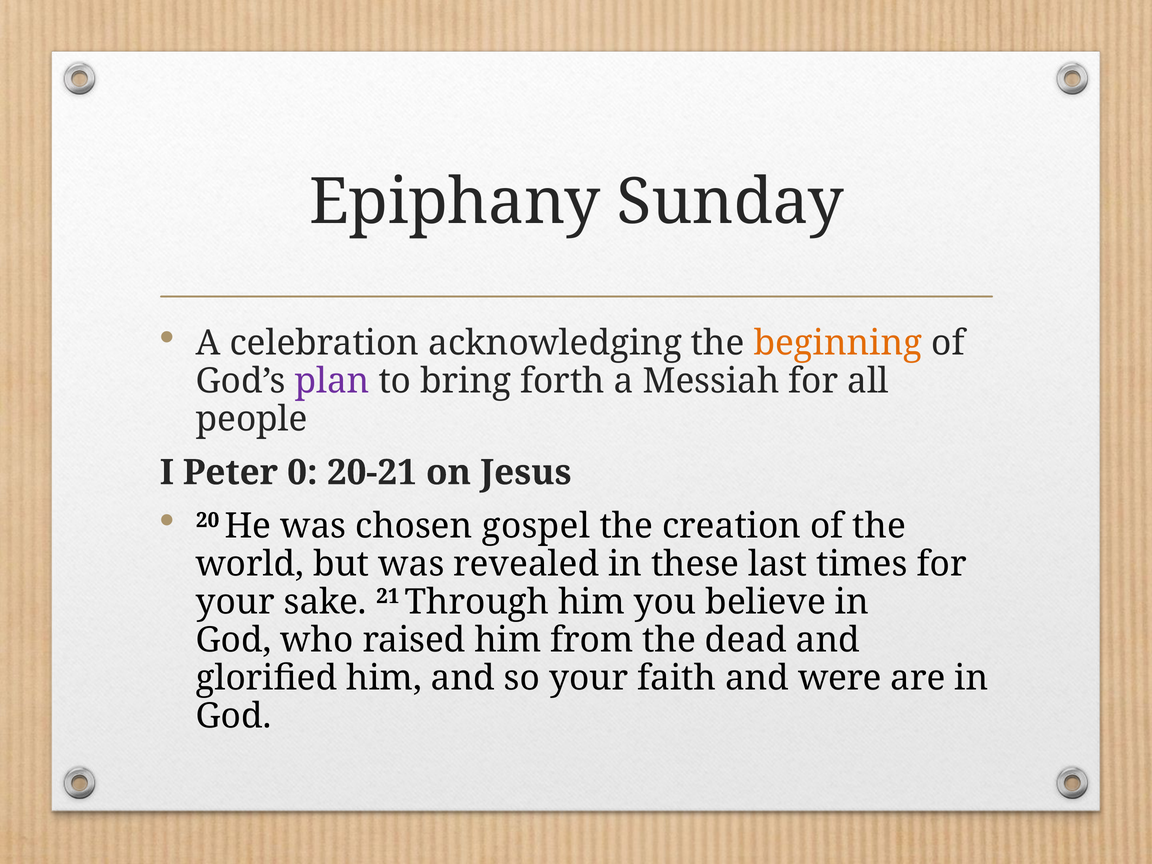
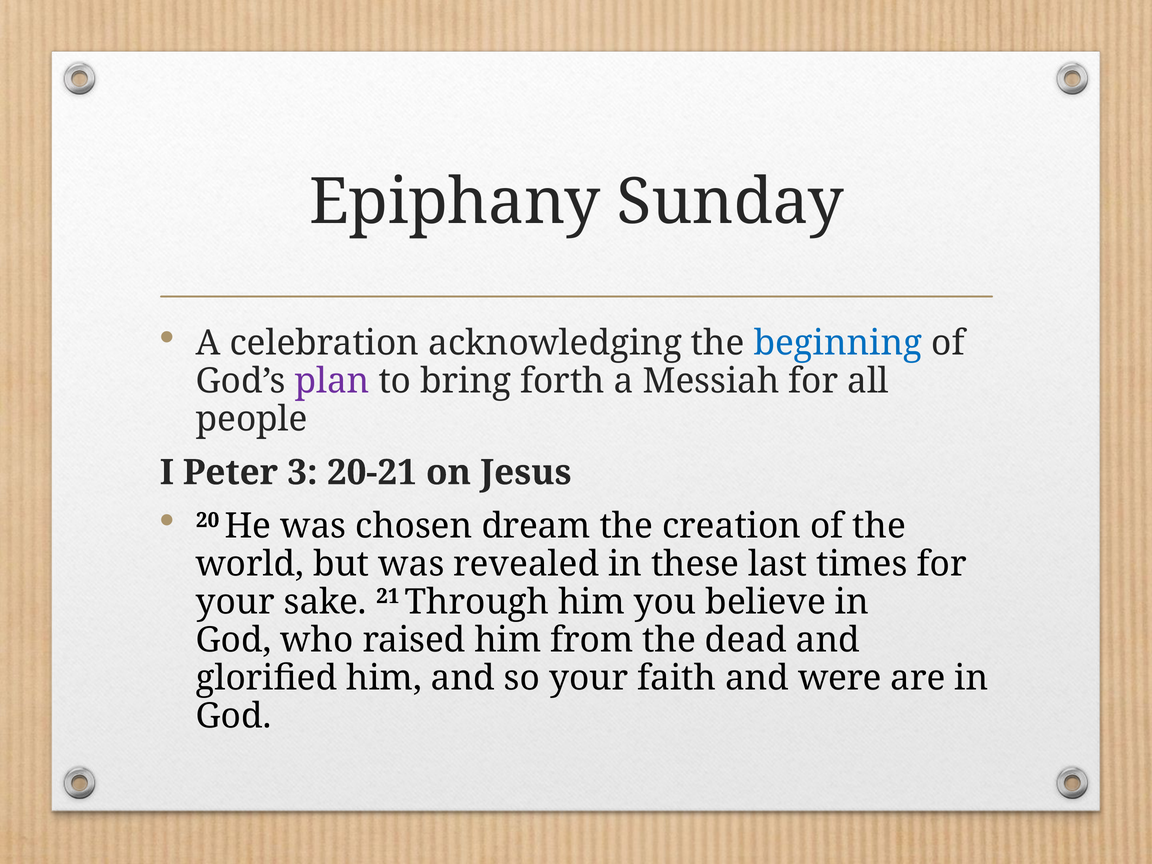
beginning colour: orange -> blue
0: 0 -> 3
gospel: gospel -> dream
